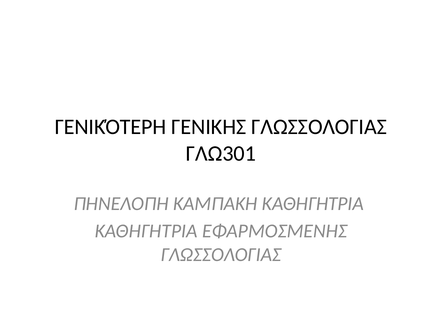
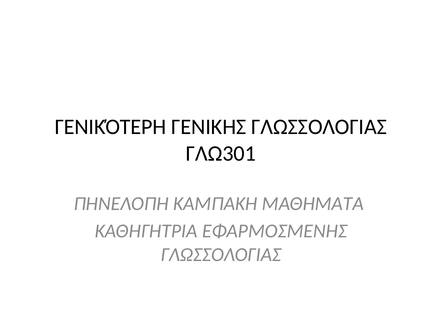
ΚΑΜΠΑΚΗ ΚΑΘΗΓΗΤΡΙΑ: ΚΑΘΗΓΗΤΡΙΑ -> ΜΑΘΗΜΑΤΑ
